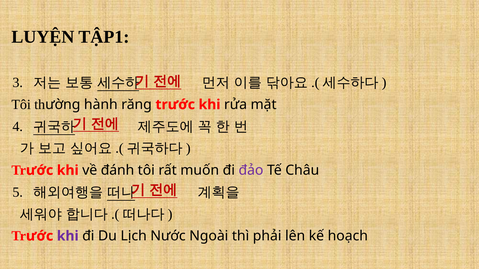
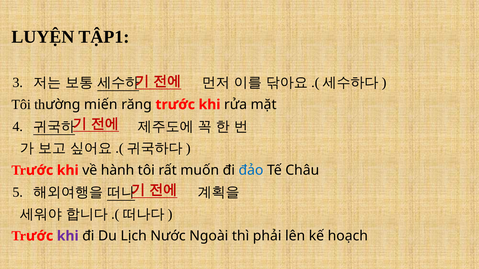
hành: hành -> miến
đánh: đánh -> hành
đảo colour: purple -> blue
